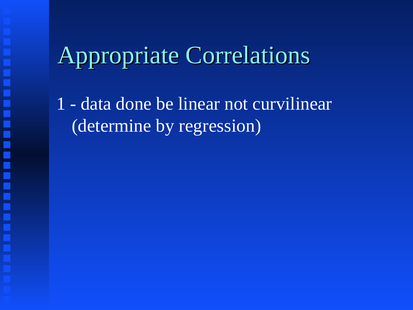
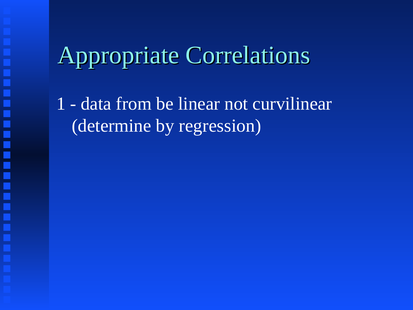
done: done -> from
